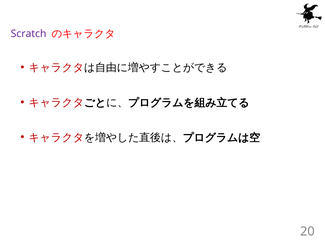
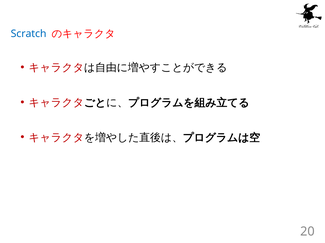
Scratch colour: purple -> blue
